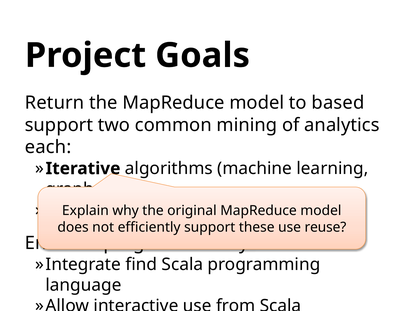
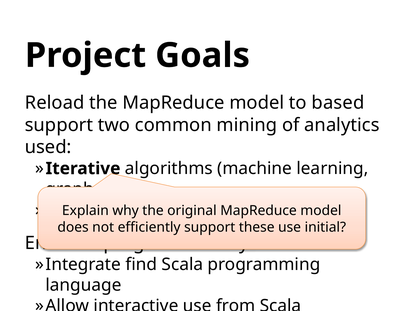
Return: Return -> Reload
each: each -> used
reuse: reuse -> initial
